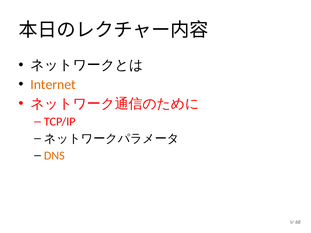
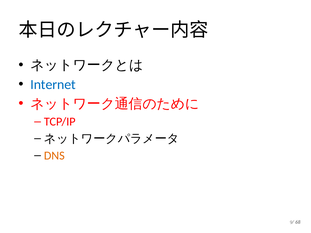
Internet colour: orange -> blue
